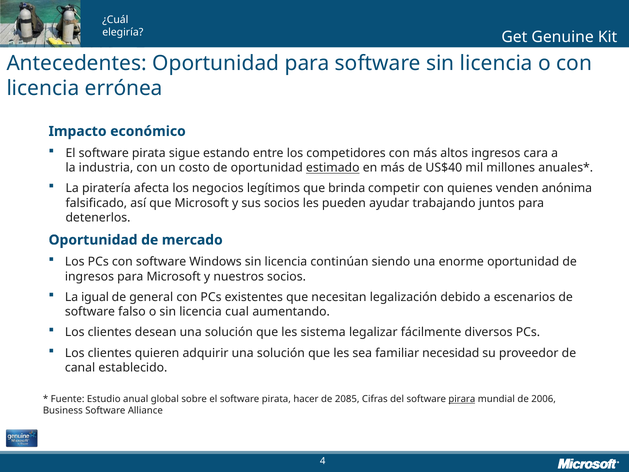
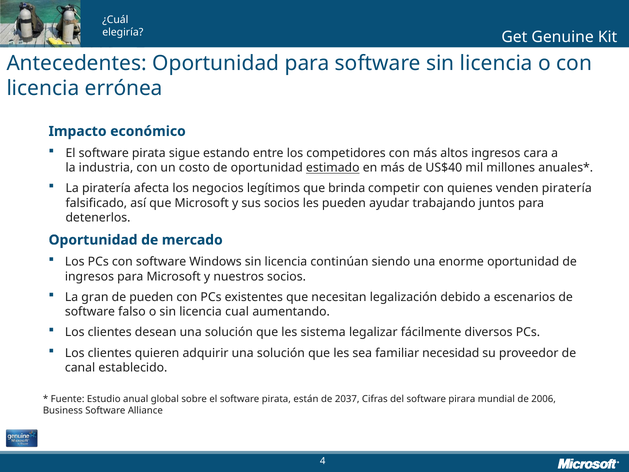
venden anónima: anónima -> piratería
igual: igual -> gran
de general: general -> pueden
hacer: hacer -> están
2085: 2085 -> 2037
pirara underline: present -> none
